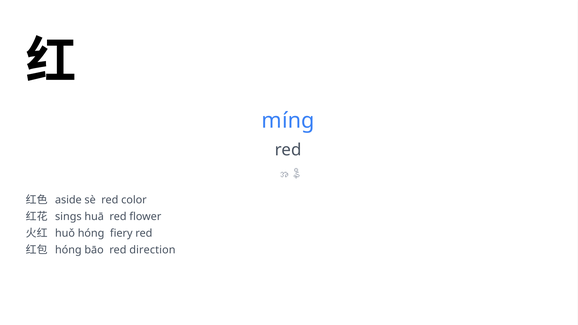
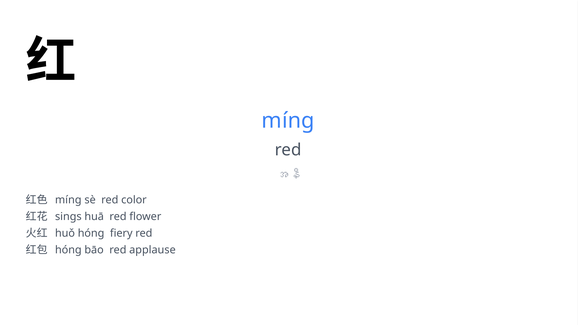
aside at (68, 200): aside -> míng
direction: direction -> applause
